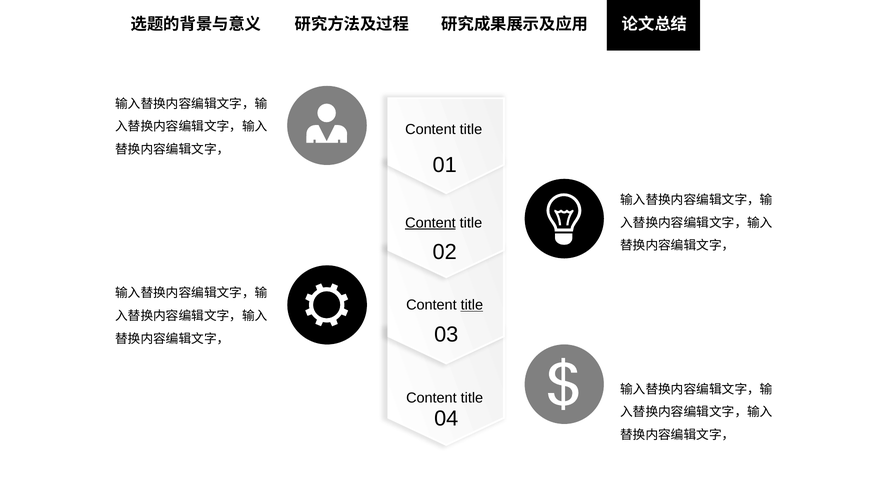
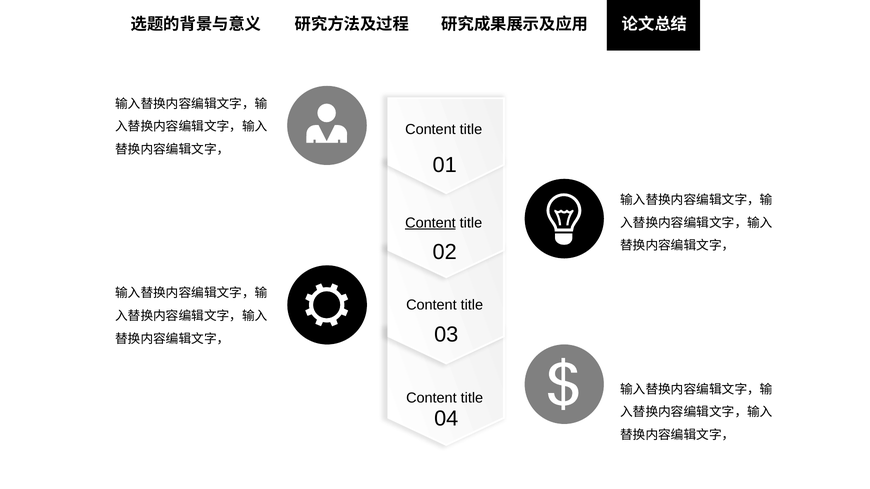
title at (472, 305) underline: present -> none
